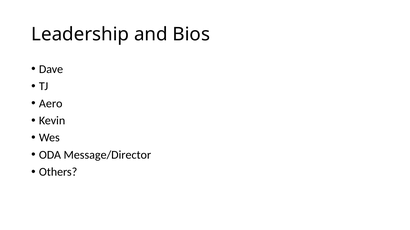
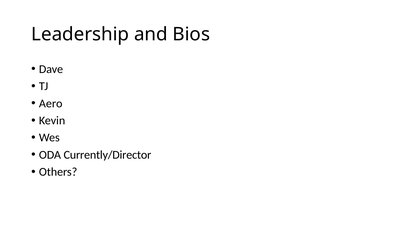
Message/Director: Message/Director -> Currently/Director
